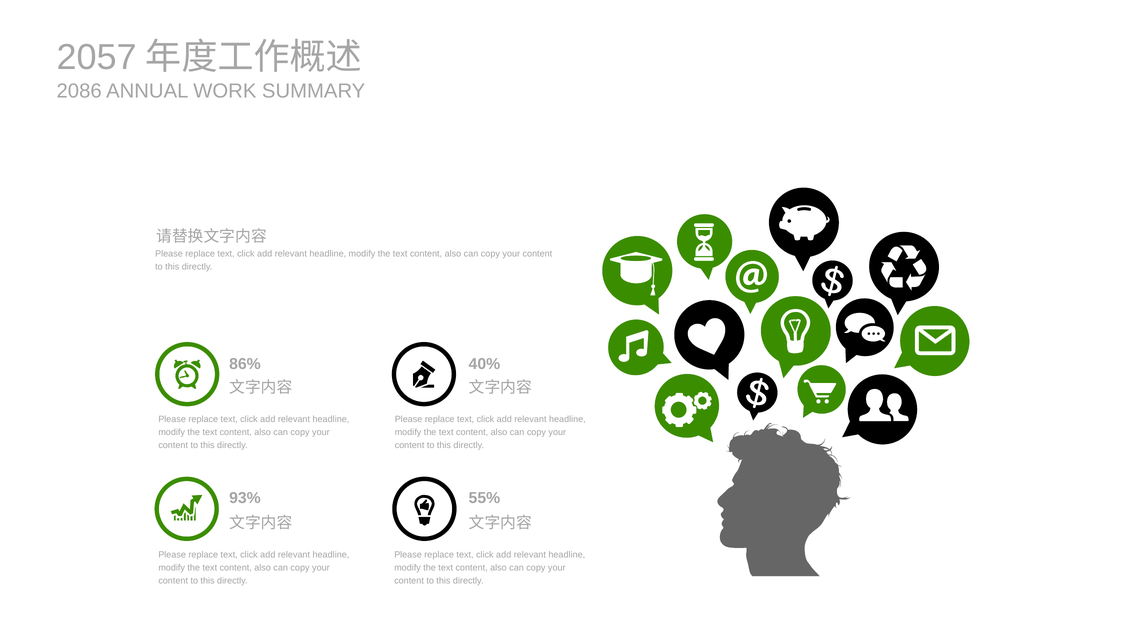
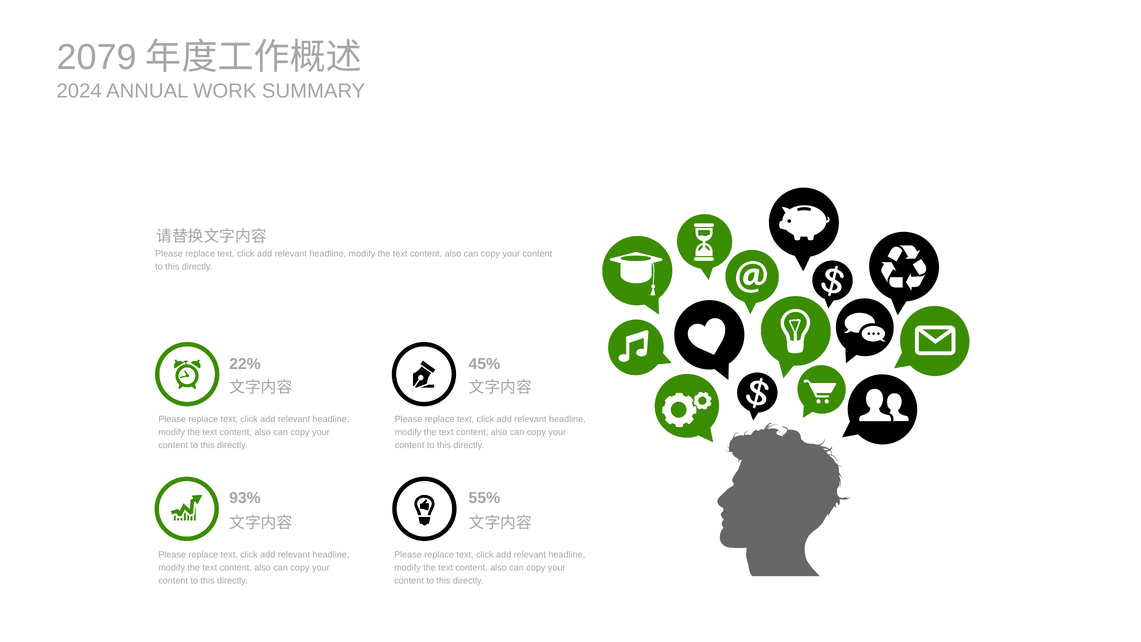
2057: 2057 -> 2079
2086: 2086 -> 2024
86%: 86% -> 22%
40%: 40% -> 45%
